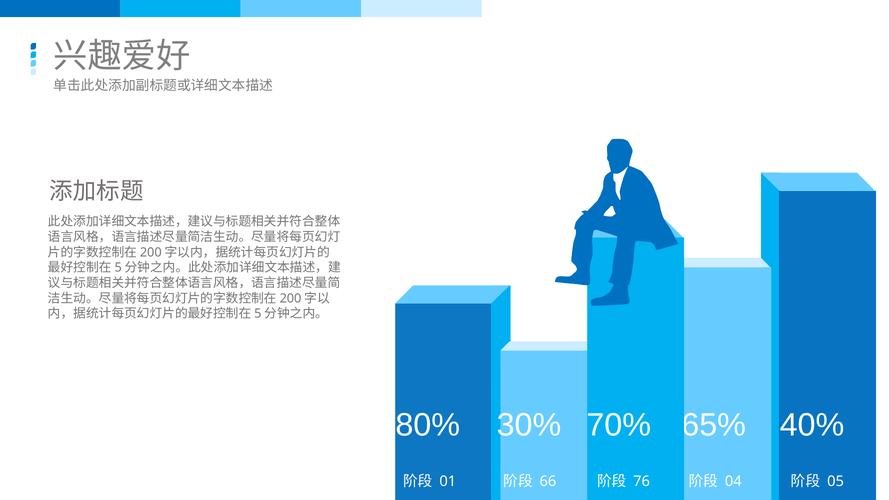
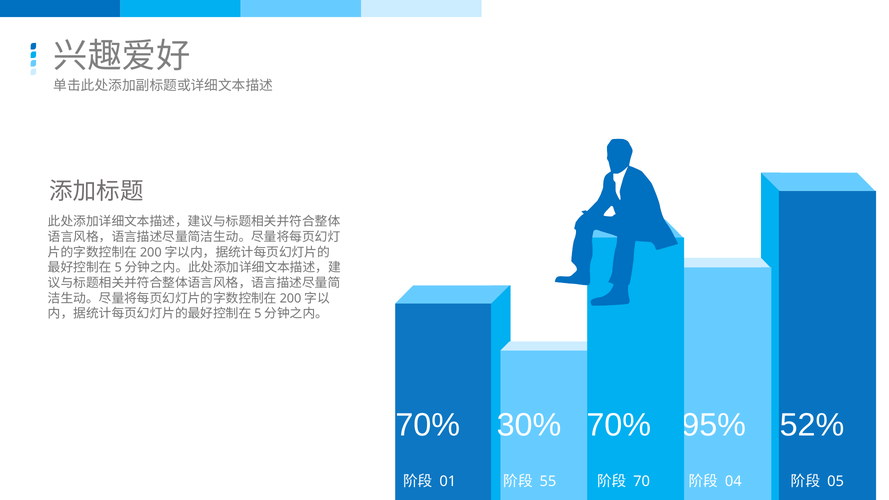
80% at (428, 425): 80% -> 70%
65%: 65% -> 95%
40%: 40% -> 52%
66: 66 -> 55
76: 76 -> 70
